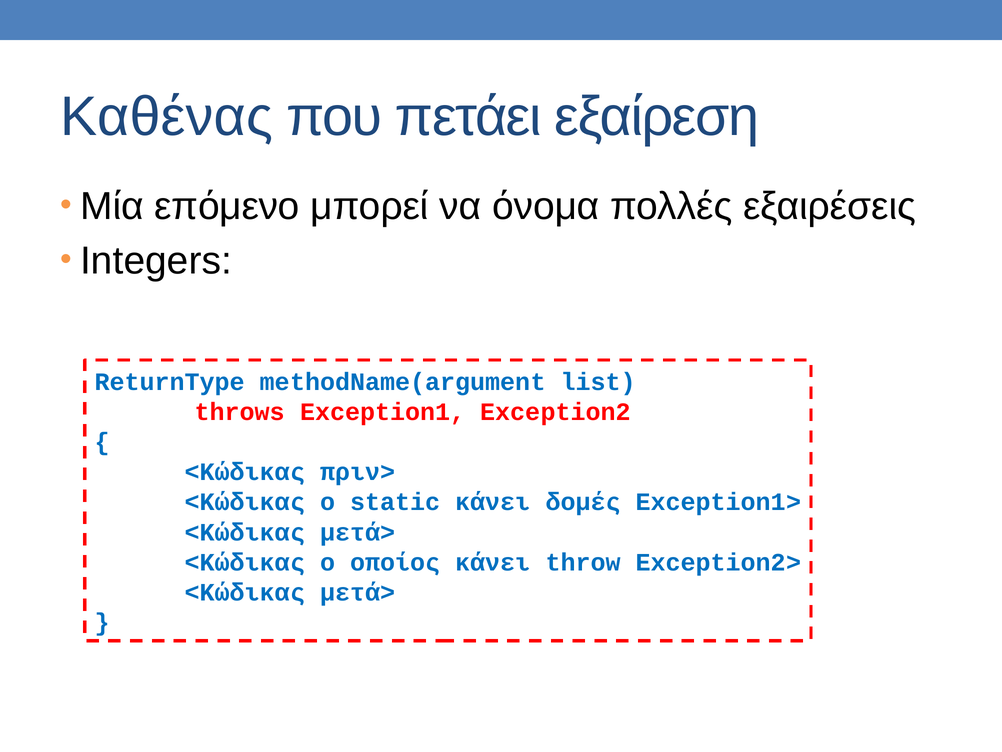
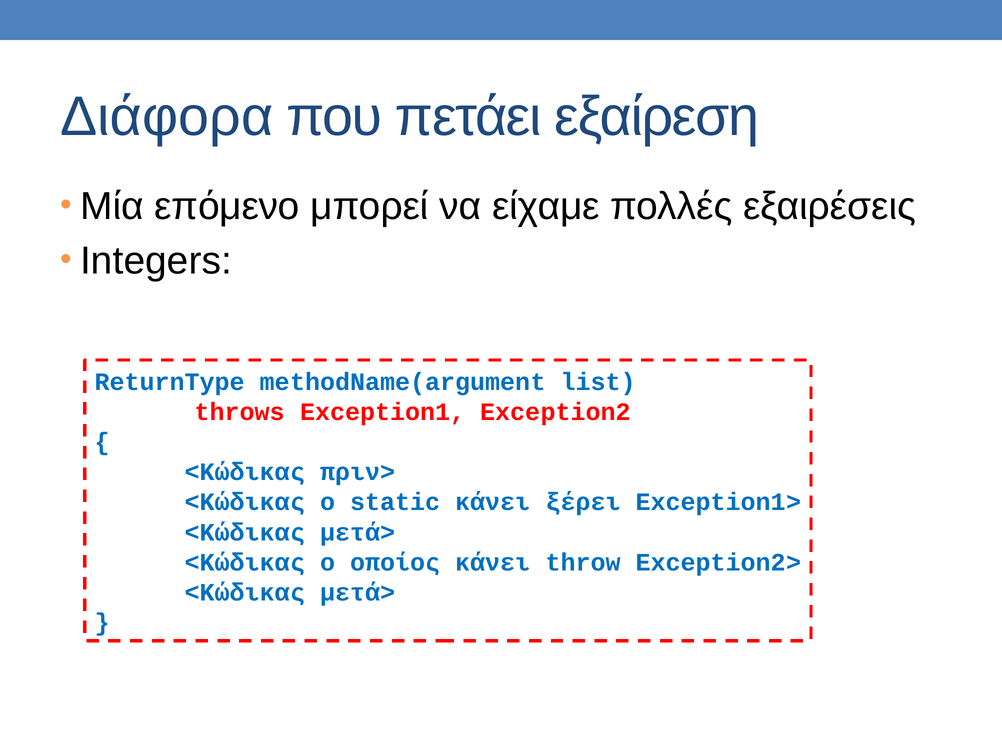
Καθένας: Καθένας -> Διάφορα
όνομα: όνομα -> είχαμε
δομές: δομές -> ξέρει
